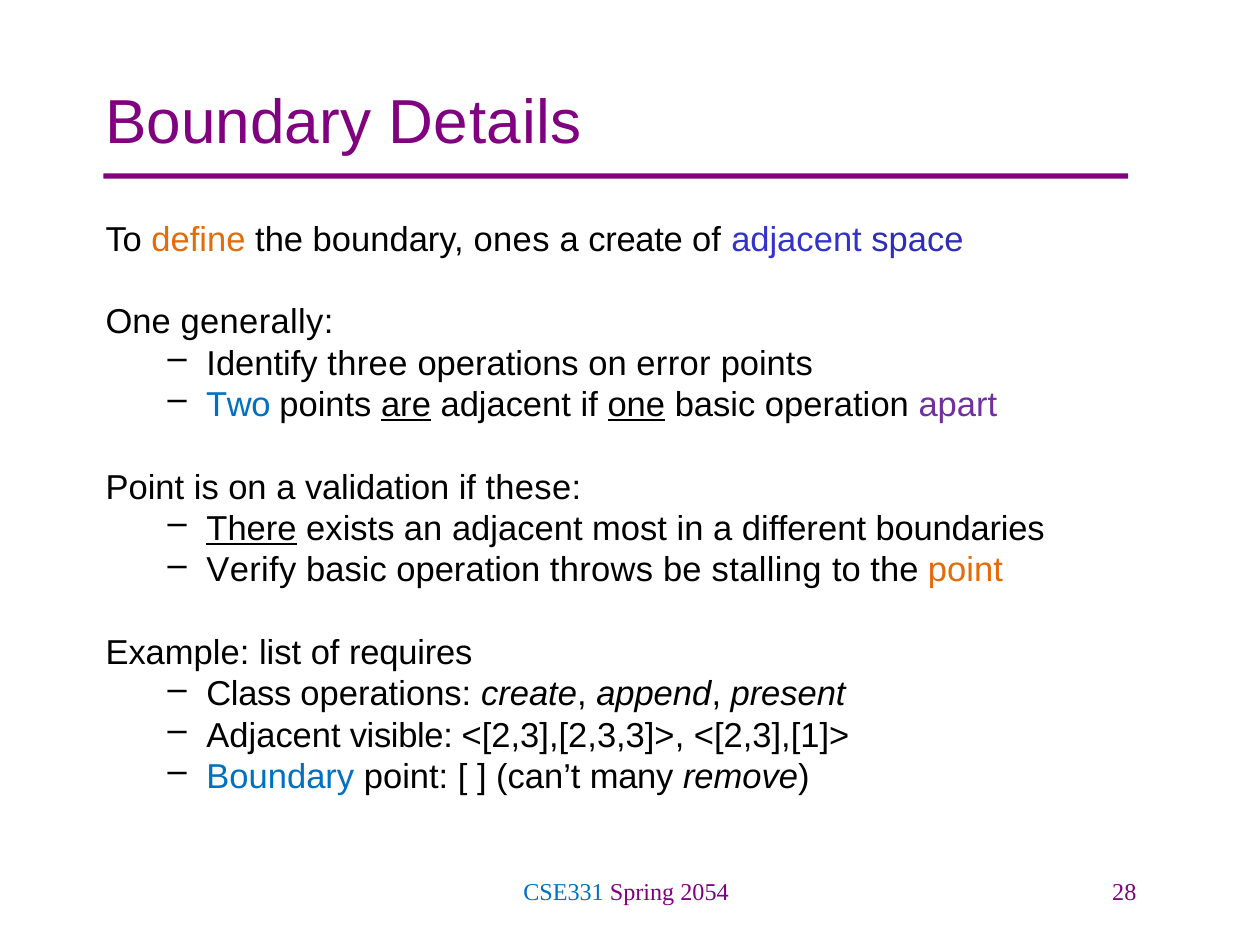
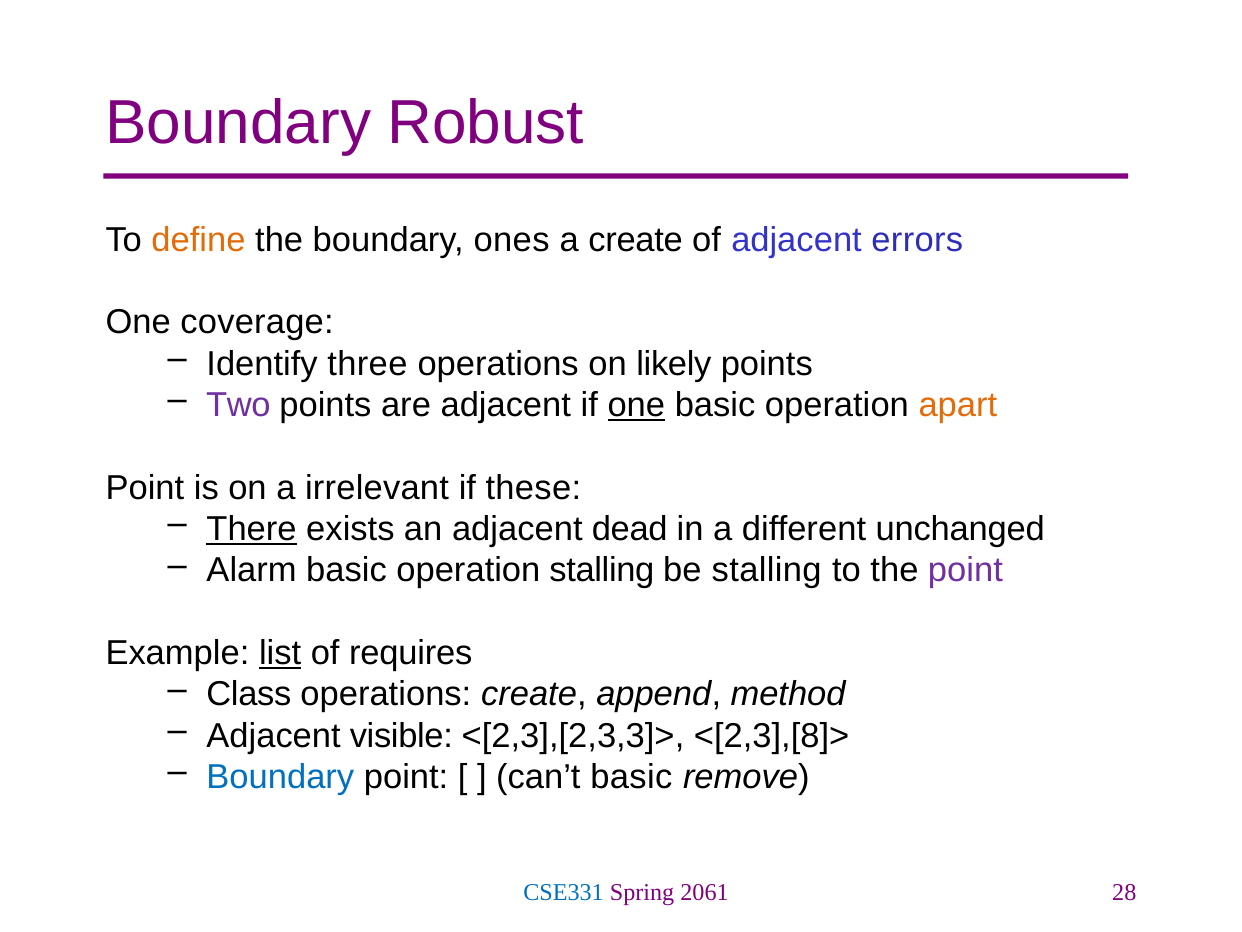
Details: Details -> Robust
space: space -> errors
generally: generally -> coverage
error: error -> likely
Two colour: blue -> purple
are underline: present -> none
apart colour: purple -> orange
validation: validation -> irrelevant
most: most -> dead
boundaries: boundaries -> unchanged
Verify: Verify -> Alarm
operation throws: throws -> stalling
point at (965, 570) colour: orange -> purple
list underline: none -> present
present: present -> method
<[2,3],[1]>: <[2,3],[1]> -> <[2,3],[8]>
can’t many: many -> basic
2054: 2054 -> 2061
